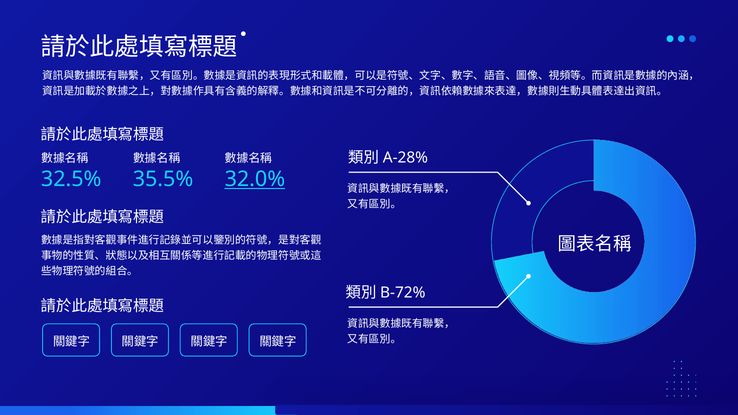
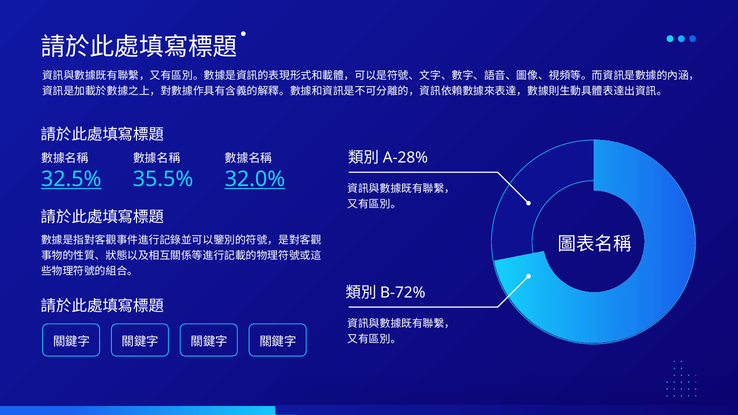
32.5% underline: none -> present
